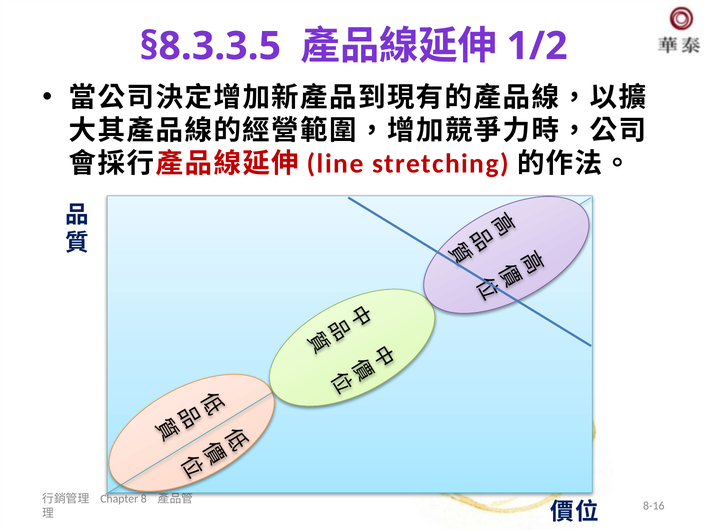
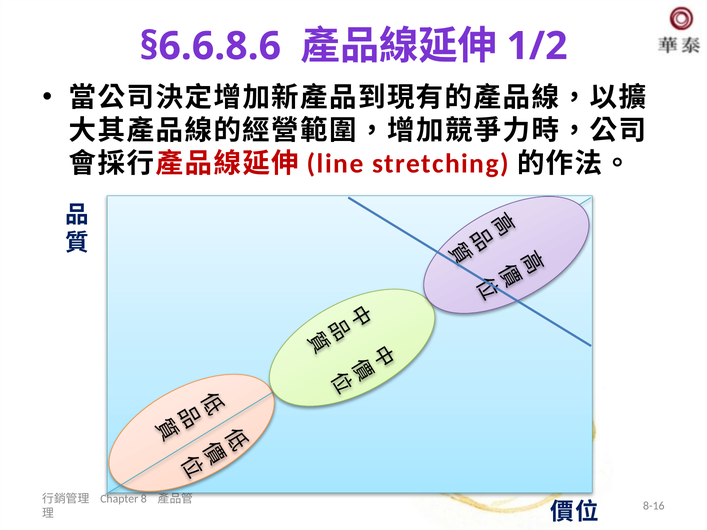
§8.3.3.5: §8.3.3.5 -> §6.6.8.6
